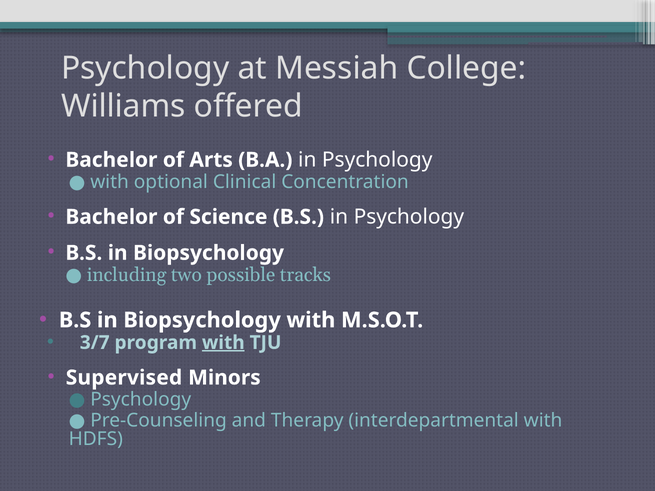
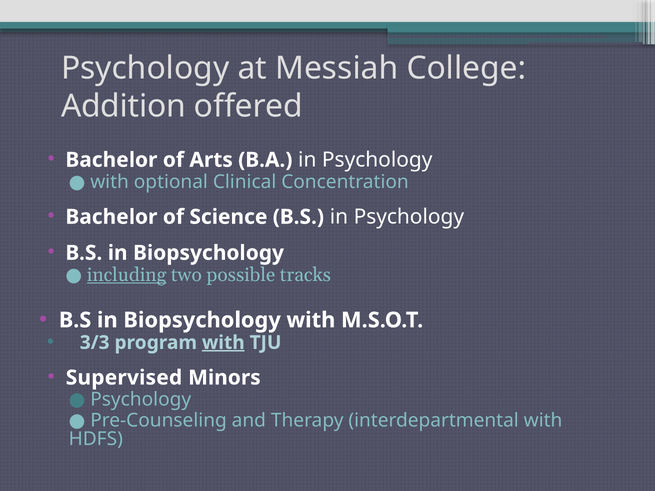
Williams: Williams -> Addition
including underline: none -> present
3/7: 3/7 -> 3/3
